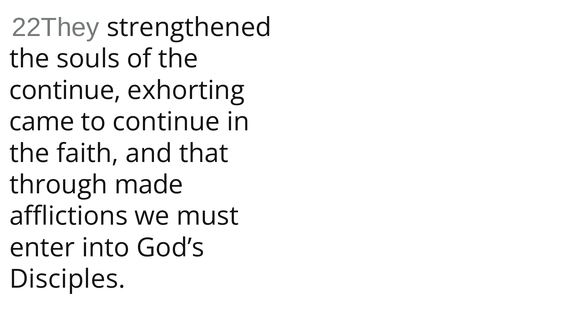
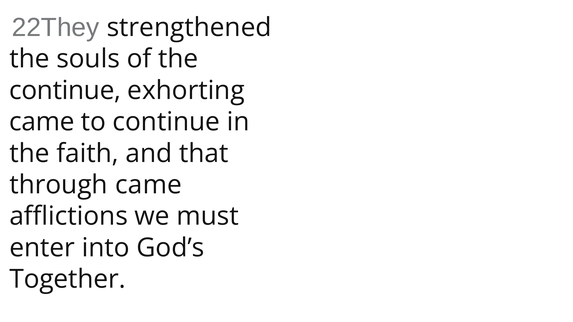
through made: made -> came
Disciples: Disciples -> Together
